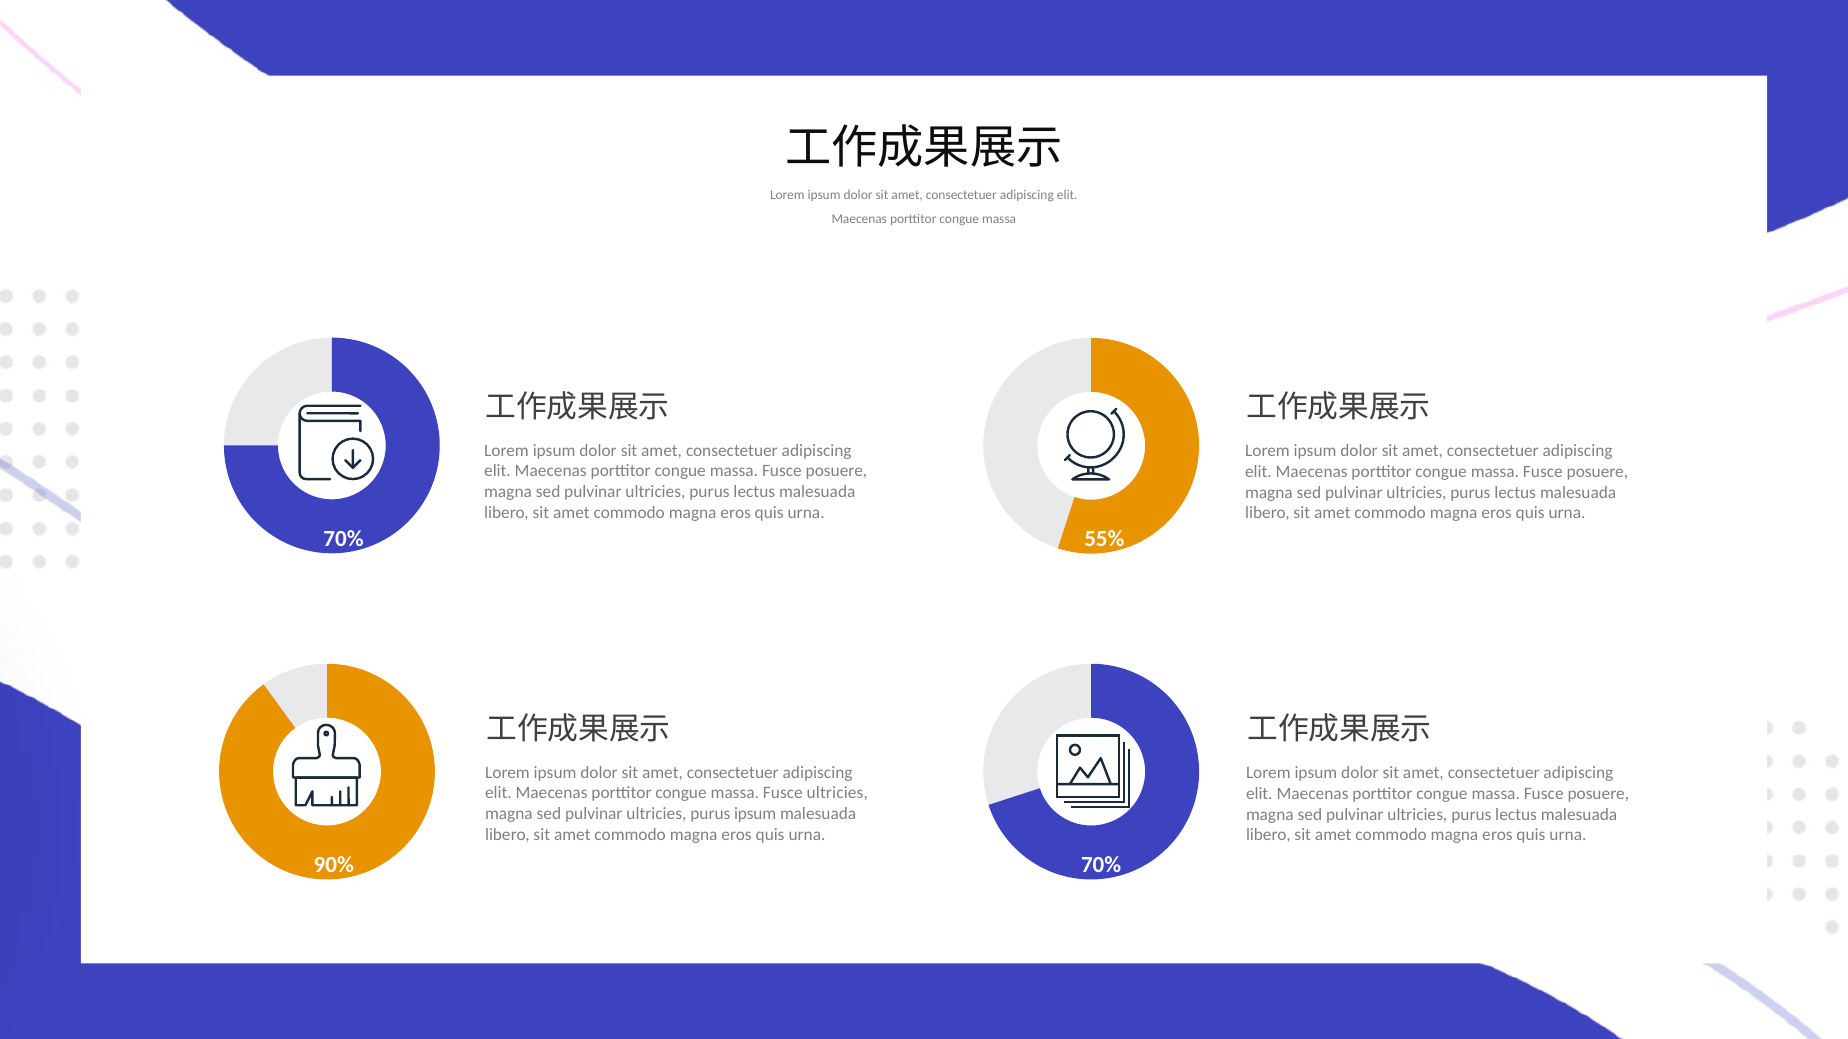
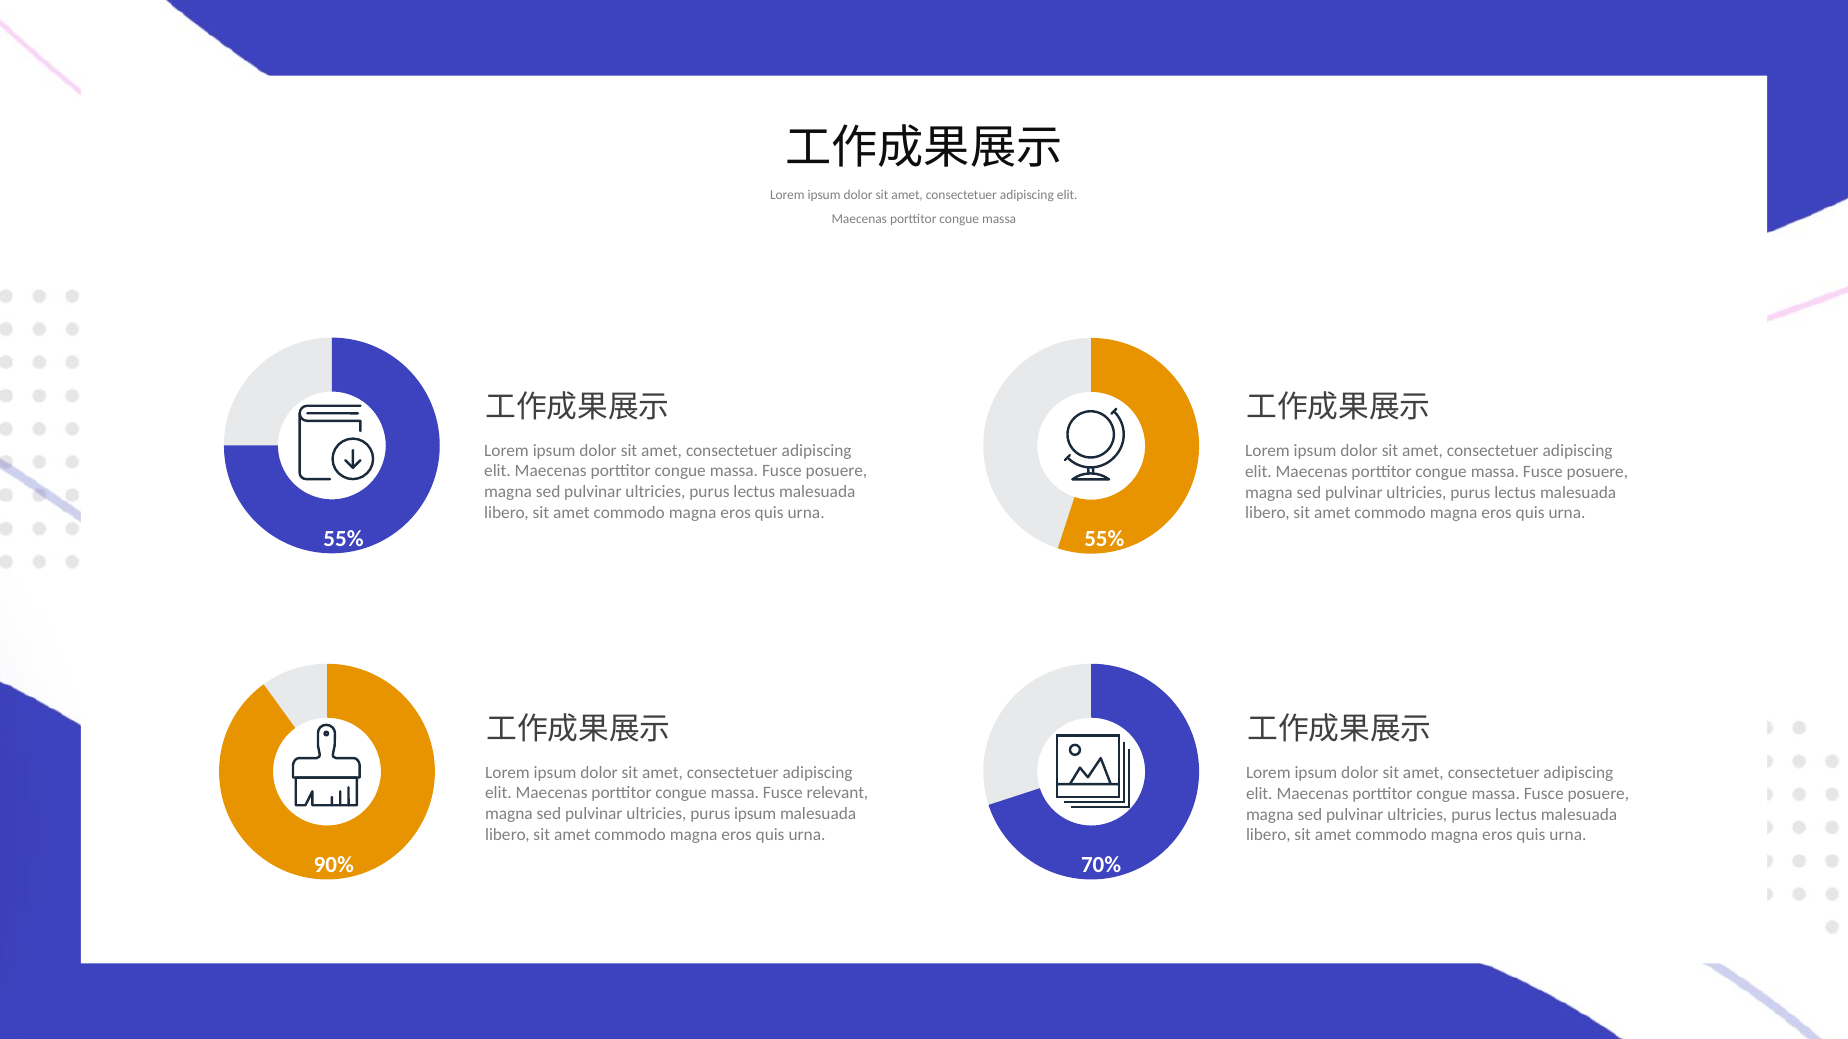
70% at (344, 539): 70% -> 55%
Fusce ultricies: ultricies -> relevant
